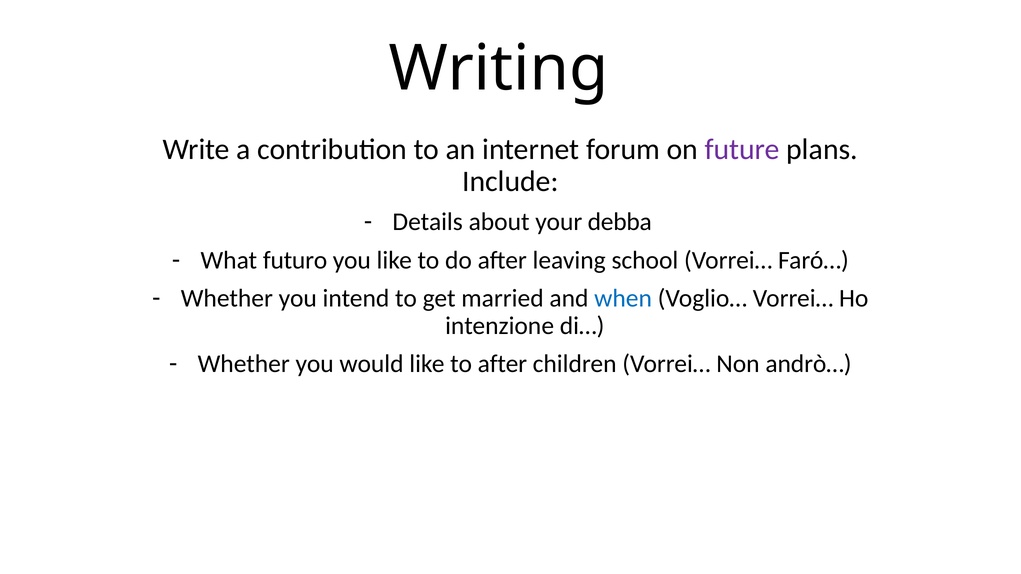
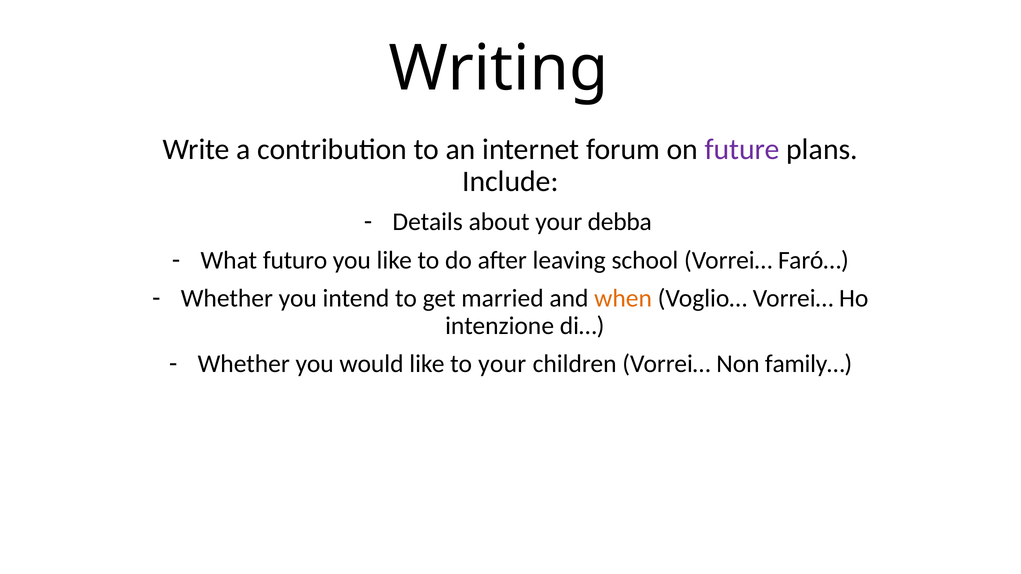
when colour: blue -> orange
to after: after -> your
andrò…: andrò… -> family…
